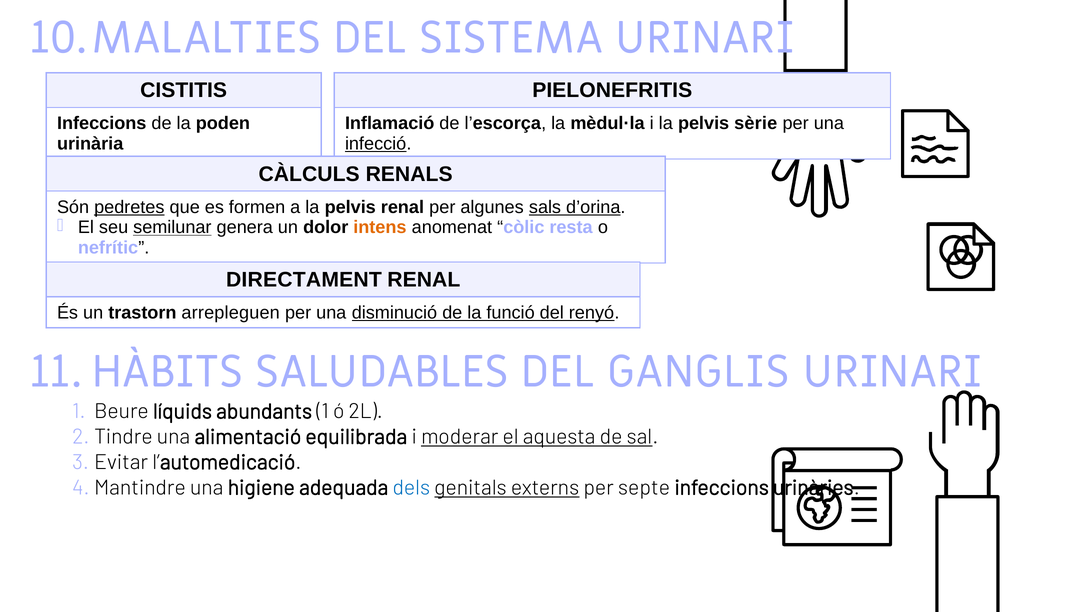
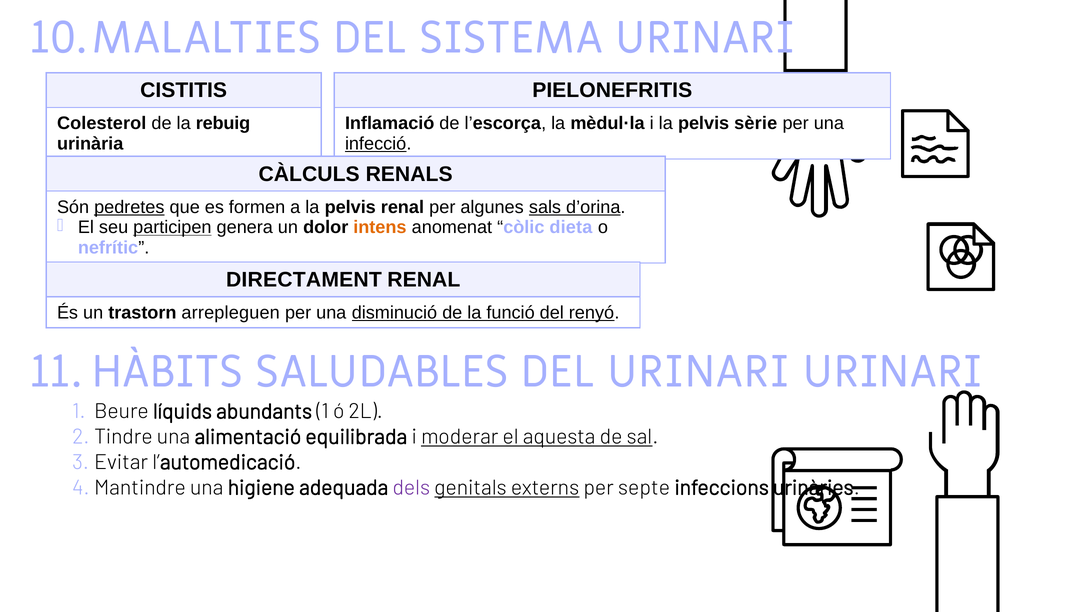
Infeccions at (102, 123): Infeccions -> Colesterol
poden: poden -> rebuig
semilunar: semilunar -> participen
resta: resta -> dieta
DEL GANGLIS: GANGLIS -> URINARI
dels colour: blue -> purple
